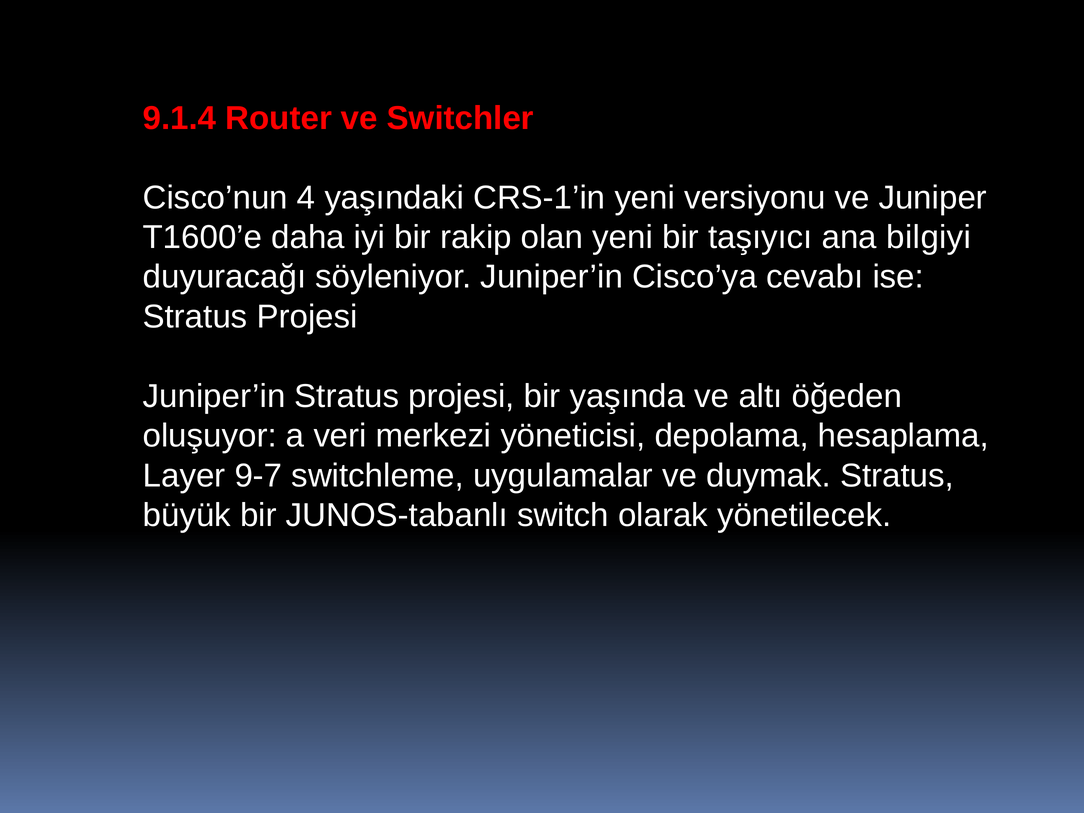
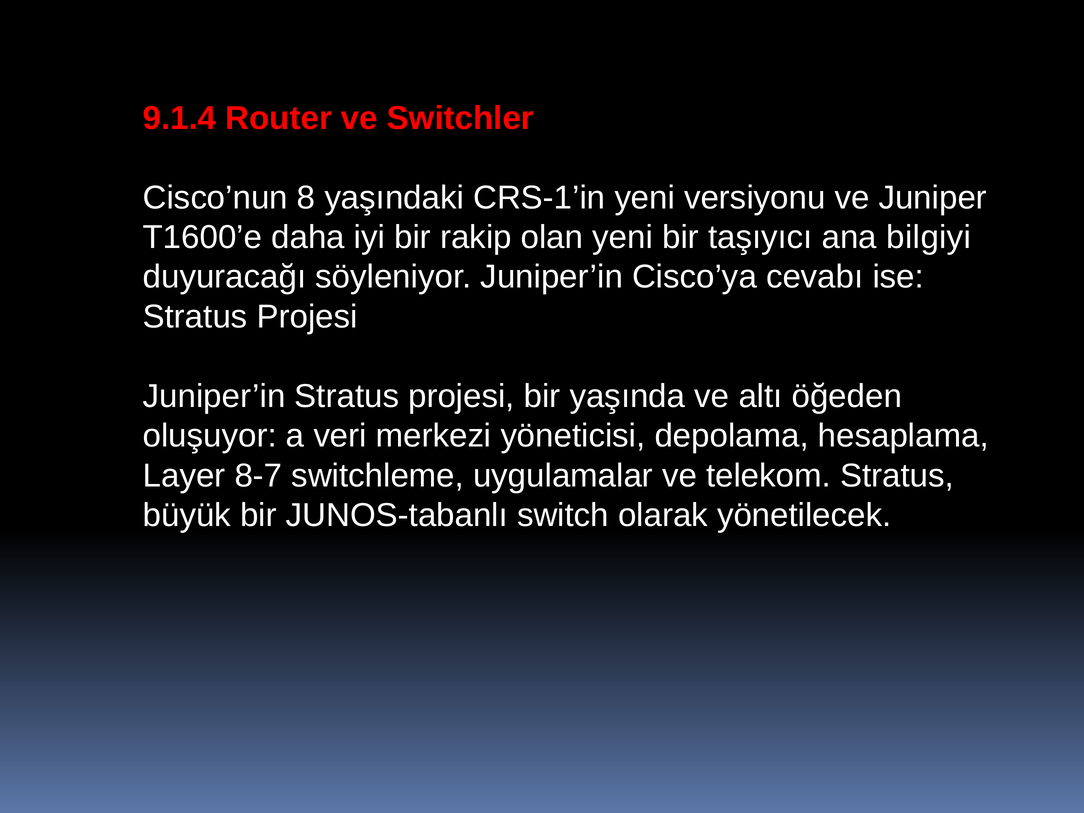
4: 4 -> 8
9-7: 9-7 -> 8-7
duymak: duymak -> telekom
